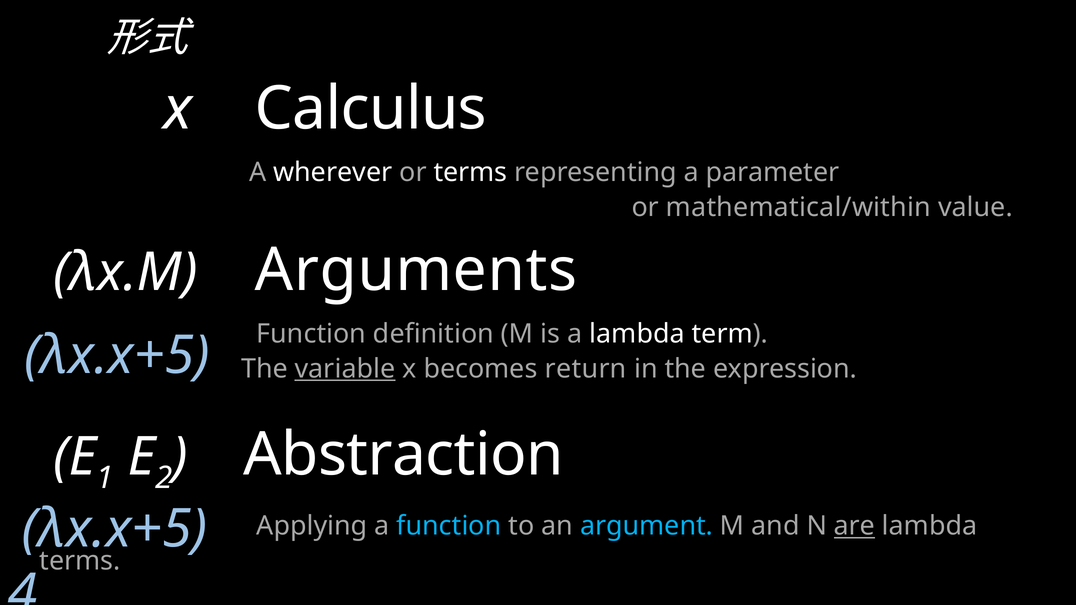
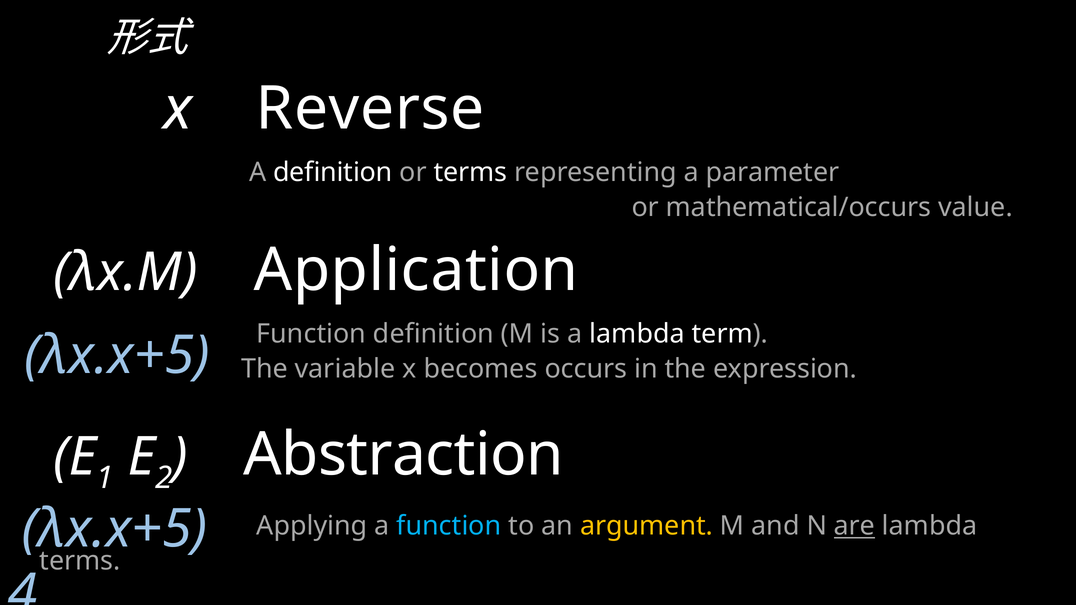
Calculus: Calculus -> Reverse
A wherever: wherever -> definition
mathematical/within: mathematical/within -> mathematical/occurs
Arguments: Arguments -> Application
variable underline: present -> none
return: return -> occurs
argument colour: light blue -> yellow
